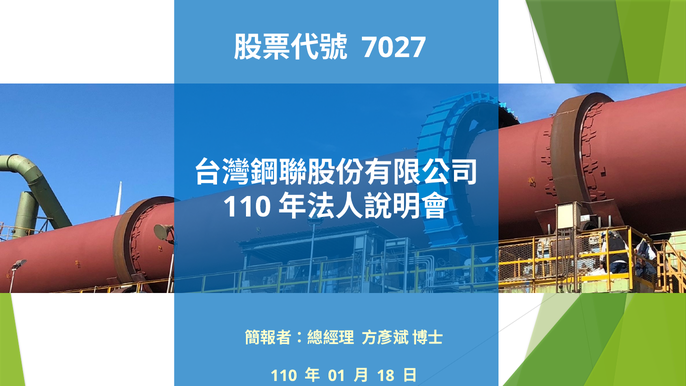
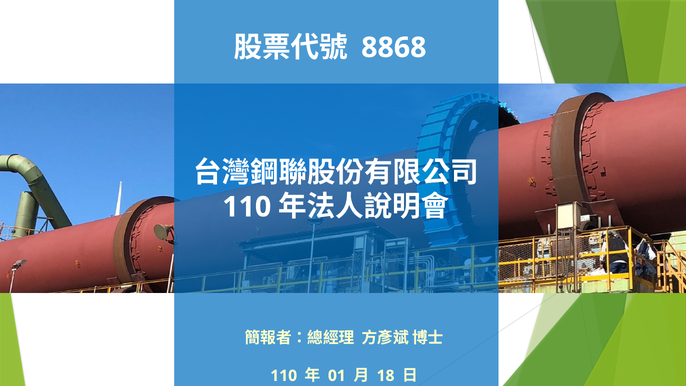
7027: 7027 -> 8868
